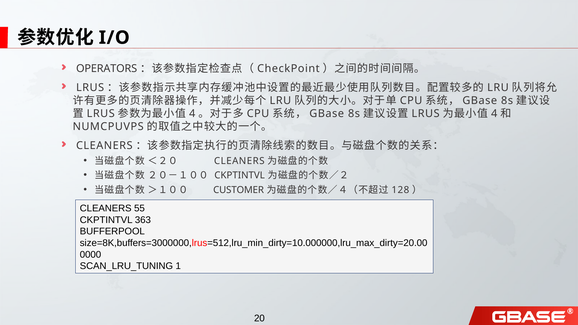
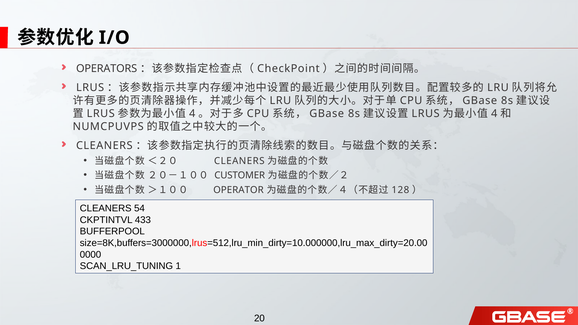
２０－１００ CKPTINTVL: CKPTINTVL -> CUSTOMER
CUSTOMER: CUSTOMER -> OPERATOR
55: 55 -> 54
363: 363 -> 433
